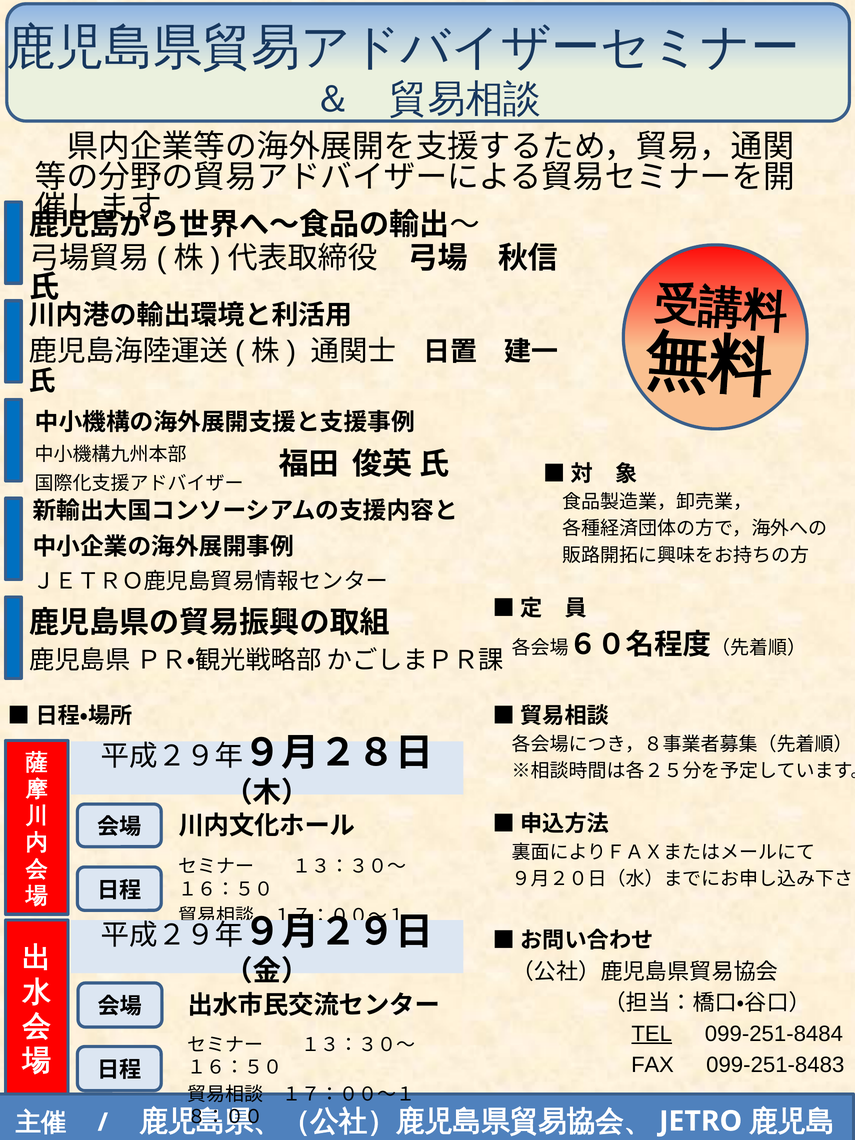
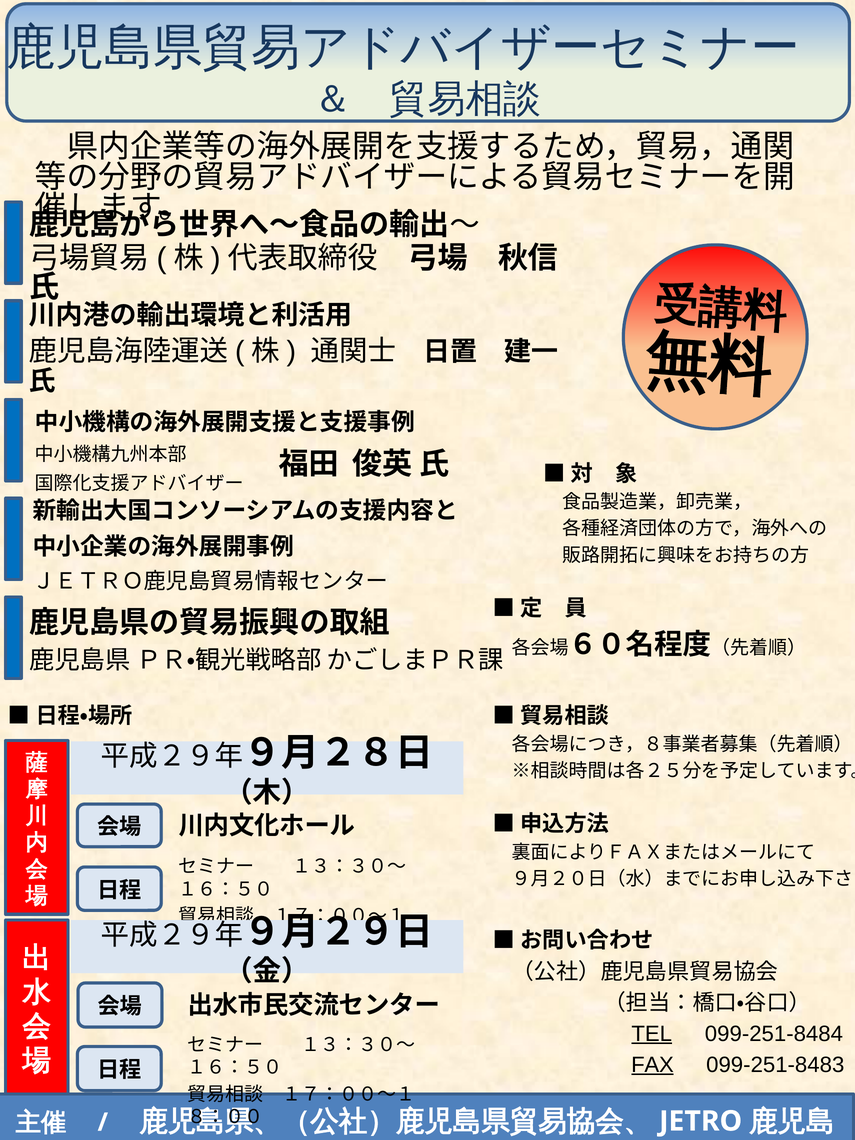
FAX underline: none -> present
